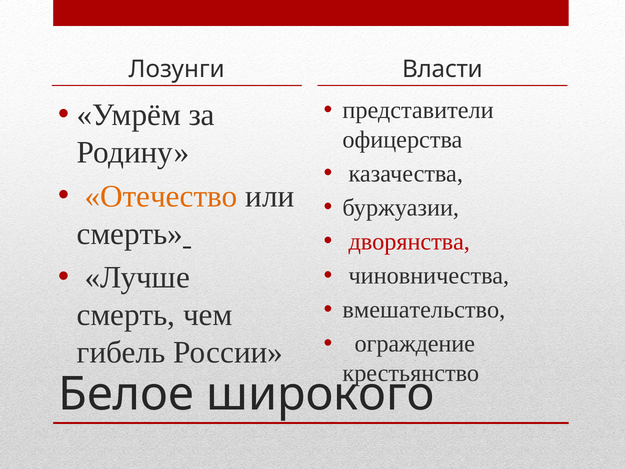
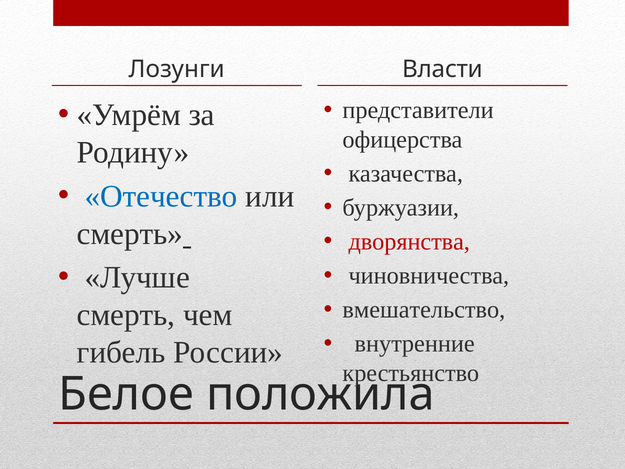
Отечество colour: orange -> blue
ограждение: ограждение -> внутренние
широкого: широкого -> положила
